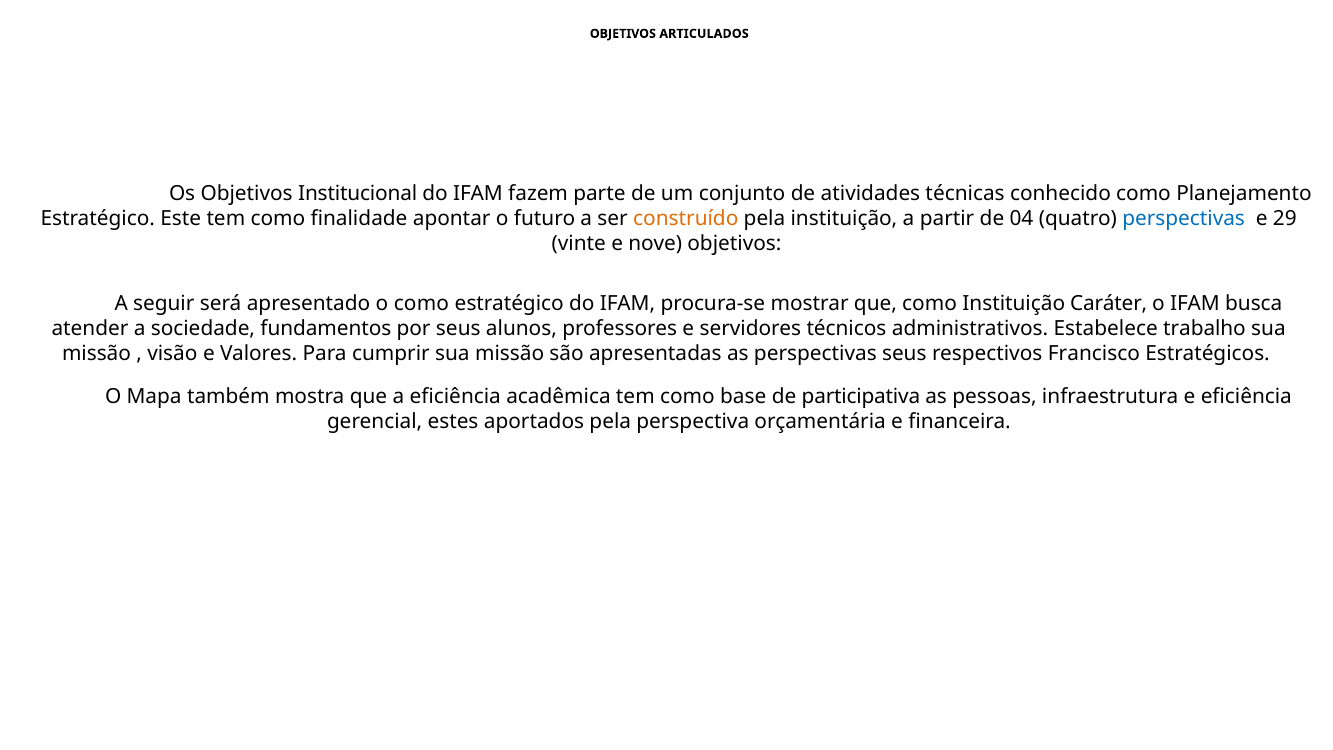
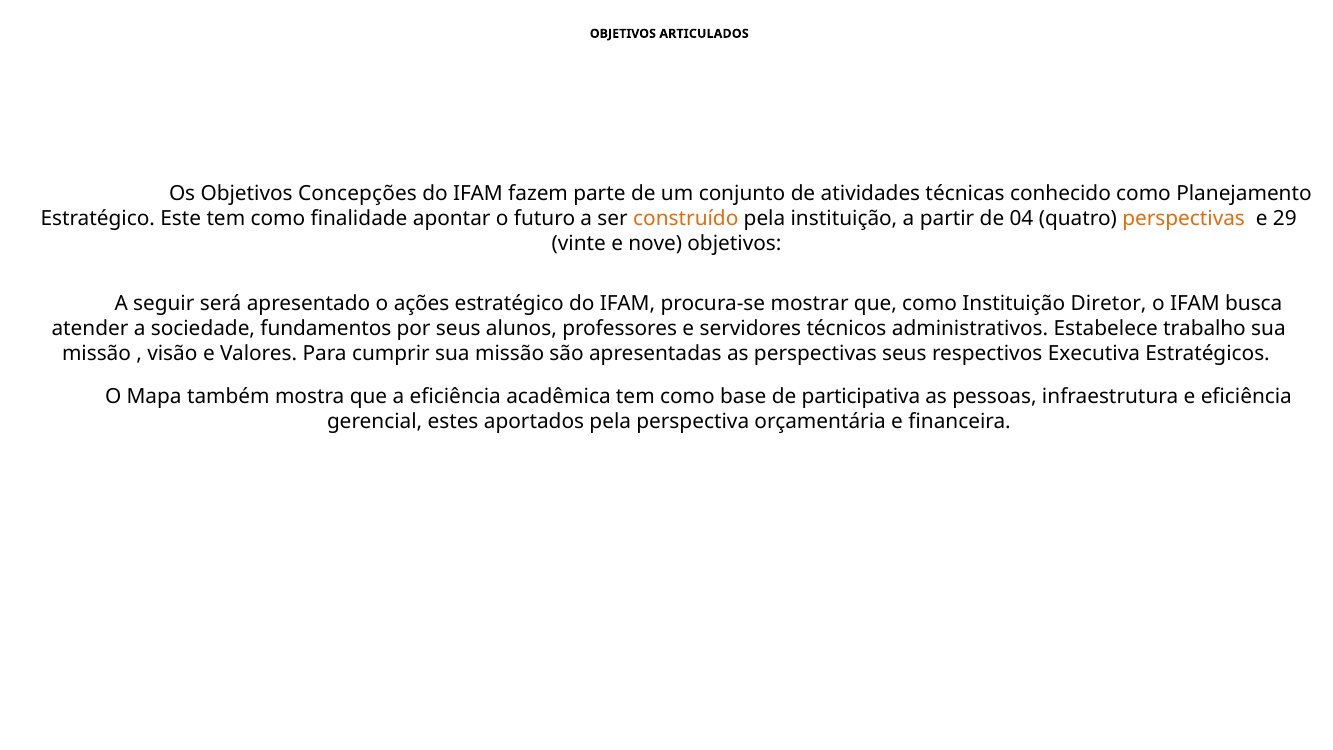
Institucional: Institucional -> Concepções
perspectivas at (1184, 219) colour: blue -> orange
o como: como -> ações
Caráter: Caráter -> Diretor
Francisco: Francisco -> Executiva
